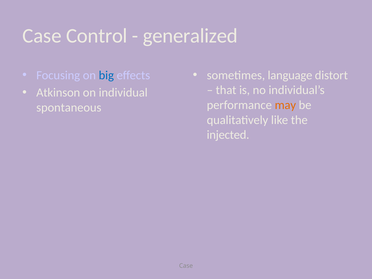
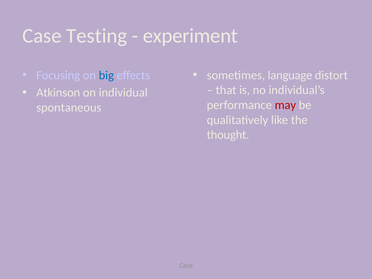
Control: Control -> Testing
generalized: generalized -> experiment
may colour: orange -> red
injected: injected -> thought
